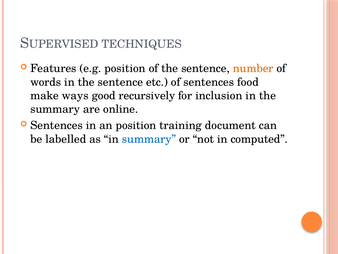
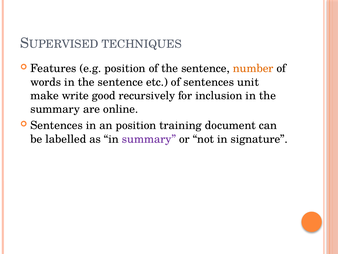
food: food -> unit
ways: ways -> write
summary at (149, 139) colour: blue -> purple
computed: computed -> signature
